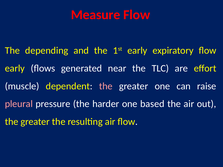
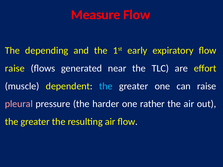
early at (15, 68): early -> raise
the at (106, 86) colour: pink -> light blue
based: based -> rather
